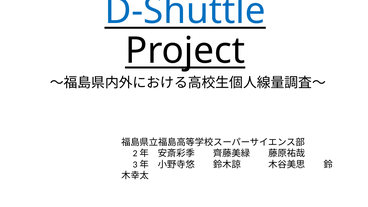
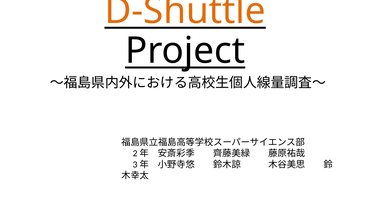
D-Shuttle colour: blue -> orange
